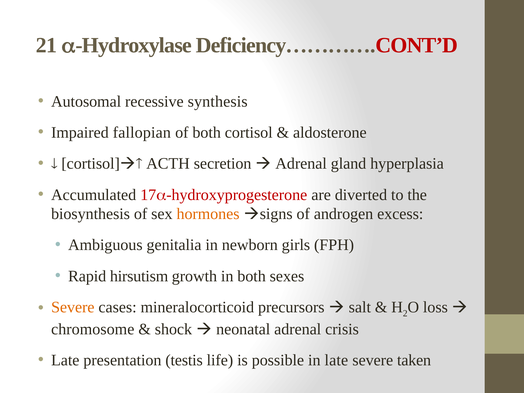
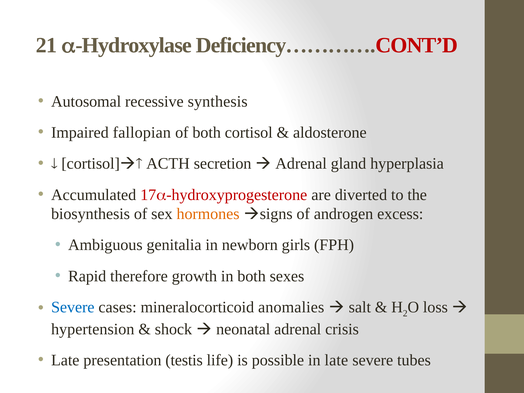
hirsutism: hirsutism -> therefore
Severe at (73, 307) colour: orange -> blue
precursors: precursors -> anomalies
chromosome: chromosome -> hypertension
taken: taken -> tubes
